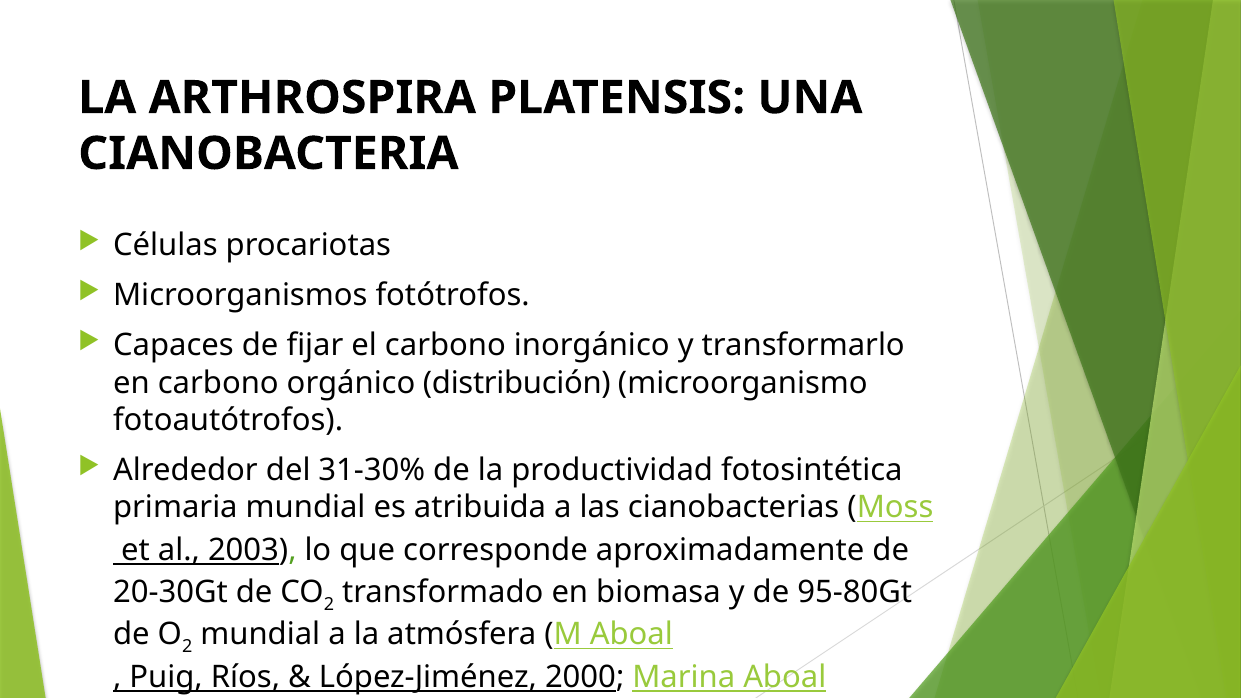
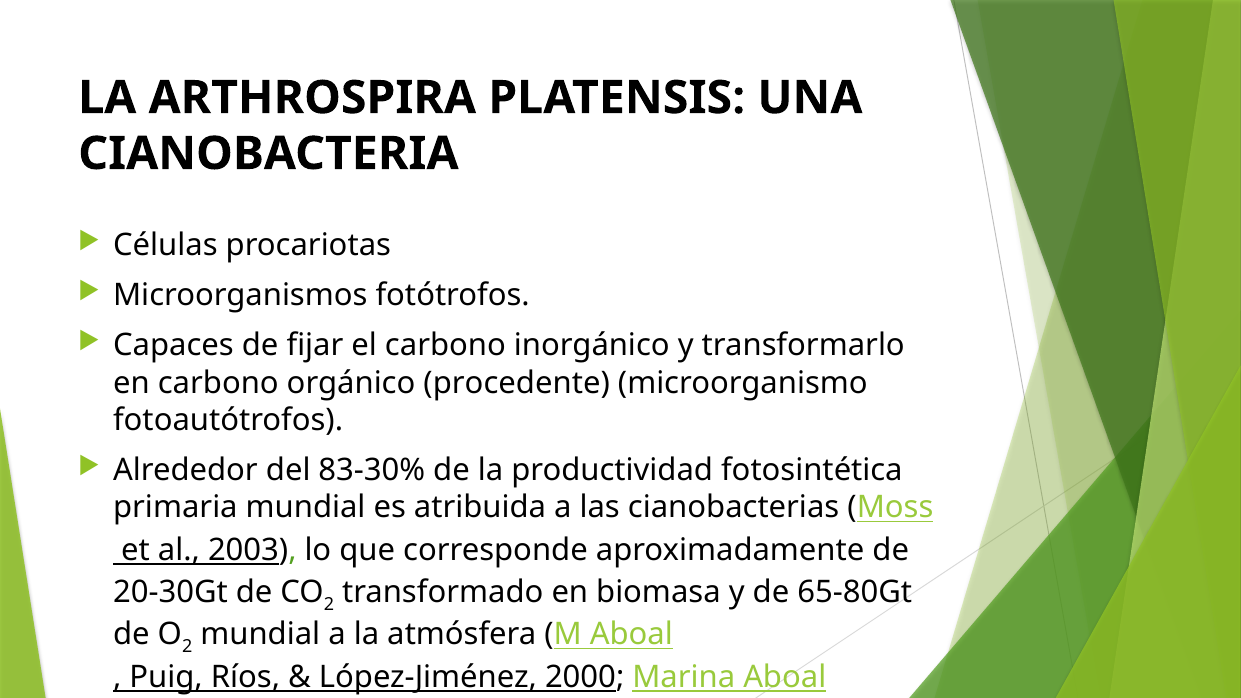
distribución: distribución -> procedente
31-30%: 31-30% -> 83-30%
95-80Gt: 95-80Gt -> 65-80Gt
